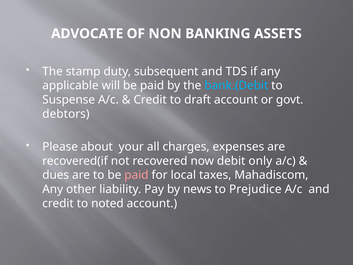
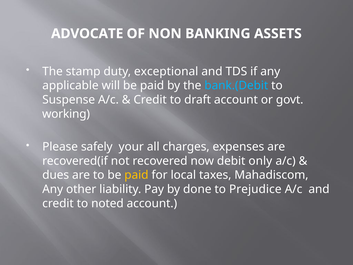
subsequent: subsequent -> exceptional
debtors: debtors -> working
about: about -> safely
paid at (136, 175) colour: pink -> yellow
news: news -> done
